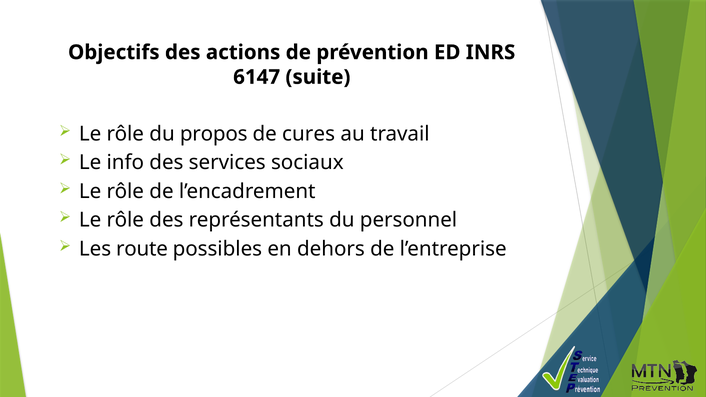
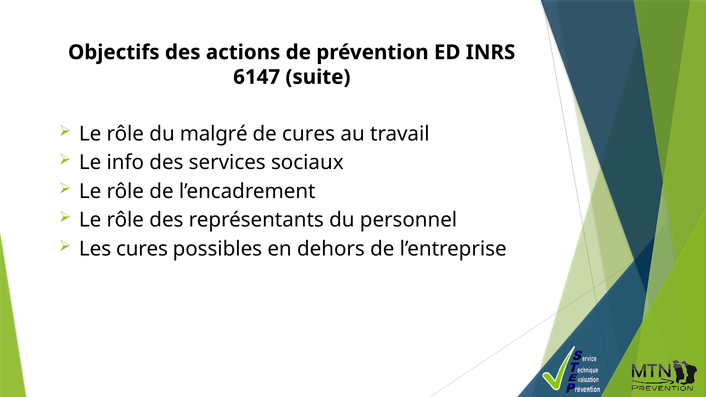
propos: propos -> malgré
Les route: route -> cures
